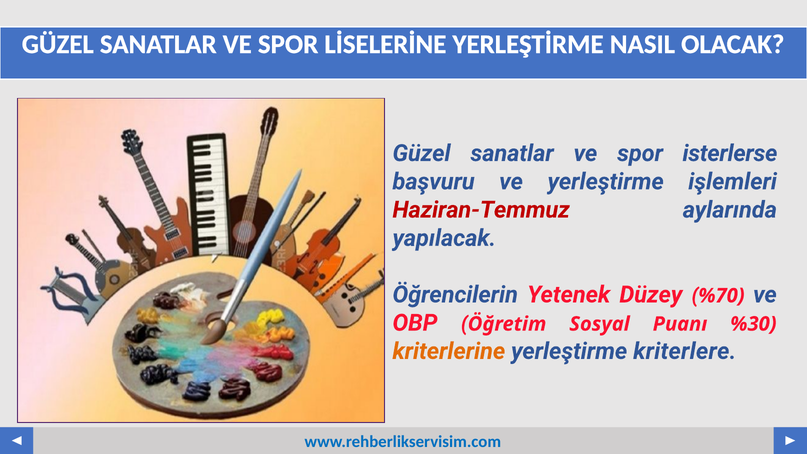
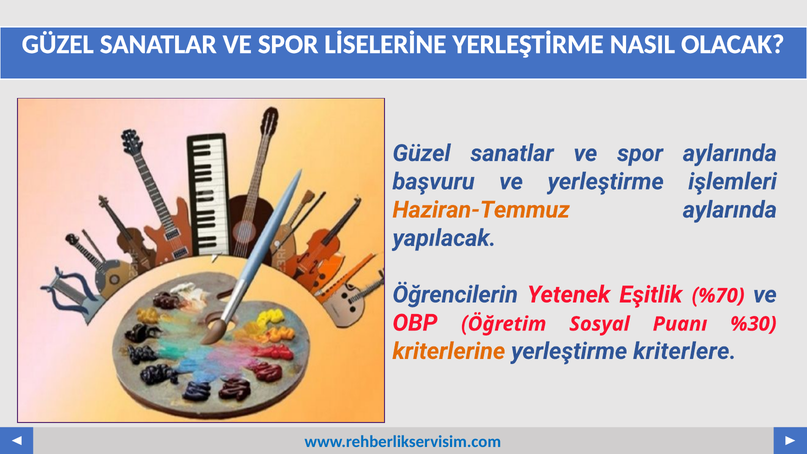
spor isterlerse: isterlerse -> aylarında
Haziran-Temmuz colour: red -> orange
Düzey: Düzey -> Eşitlik
